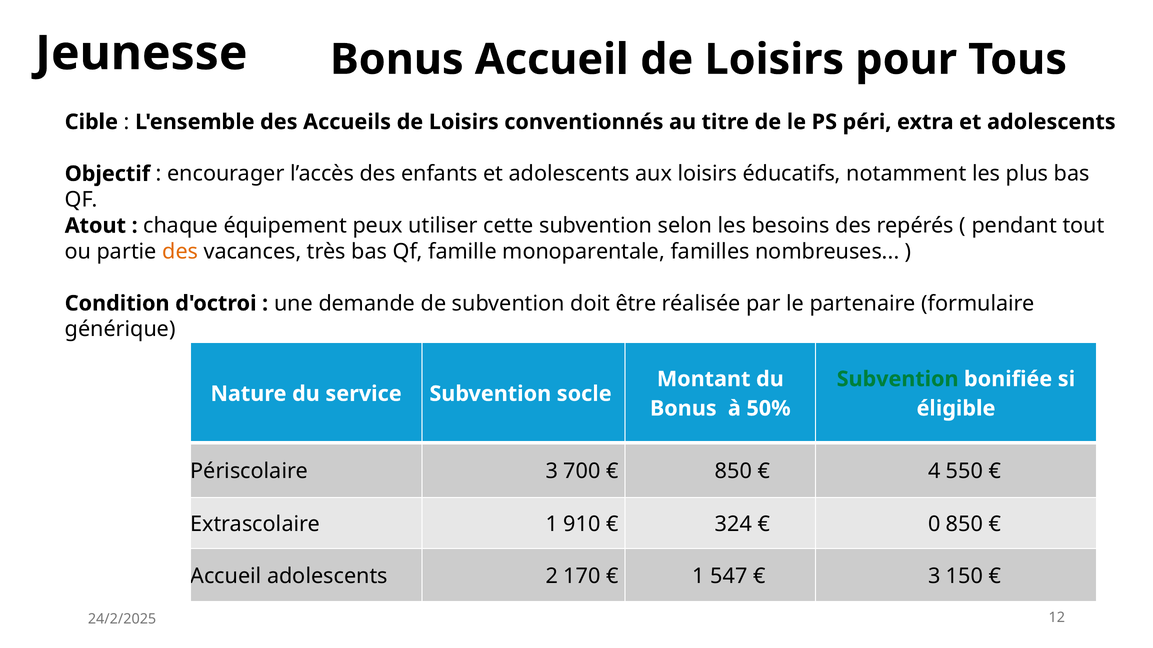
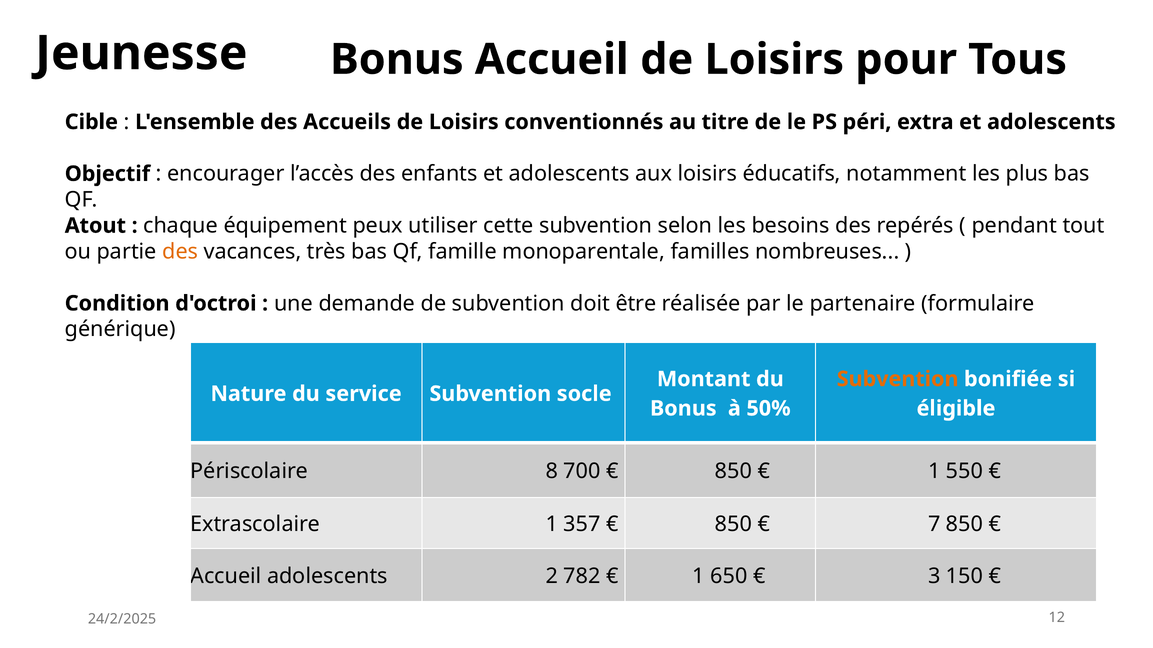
Subvention at (898, 379) colour: green -> orange
Périscolaire 3: 3 -> 8
4 at (934, 472): 4 -> 1
910: 910 -> 357
324 at (733, 525): 324 -> 850
0: 0 -> 7
170: 170 -> 782
547: 547 -> 650
